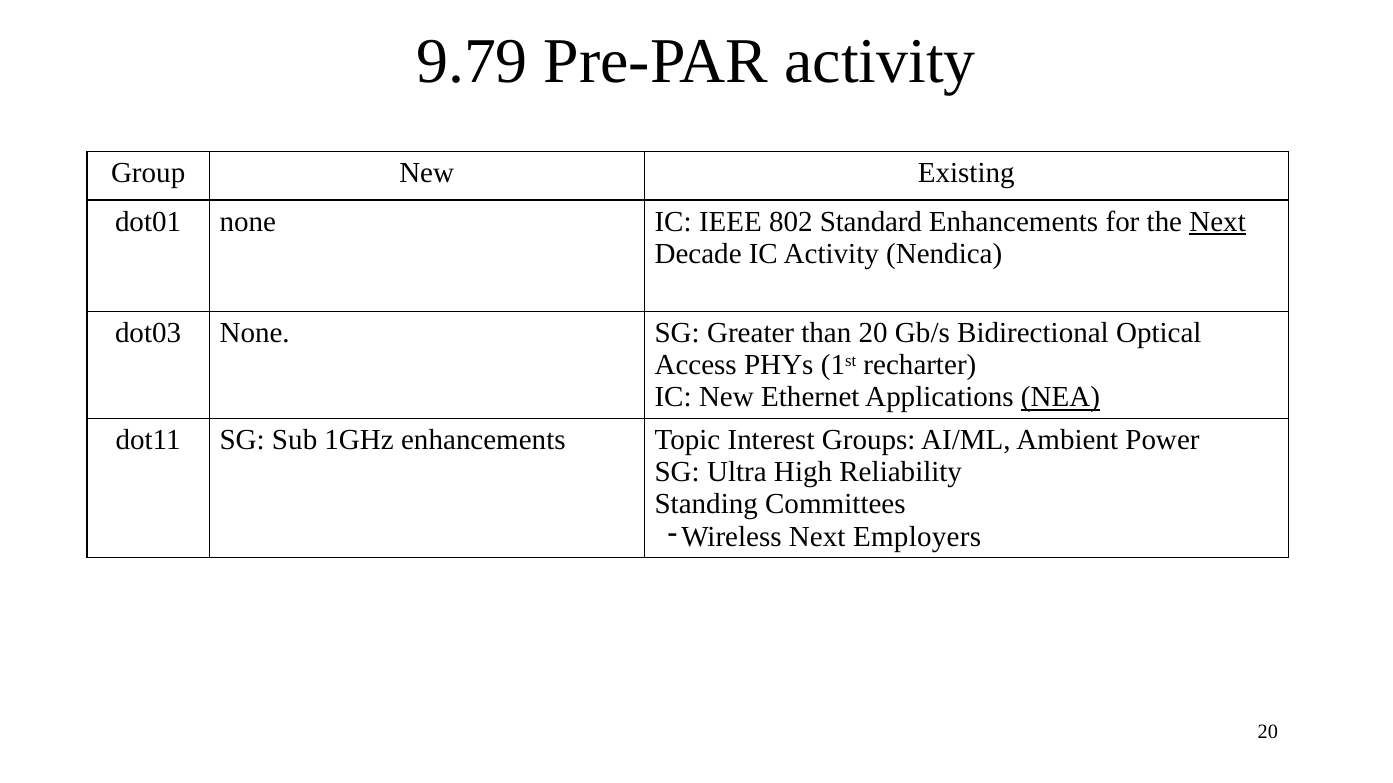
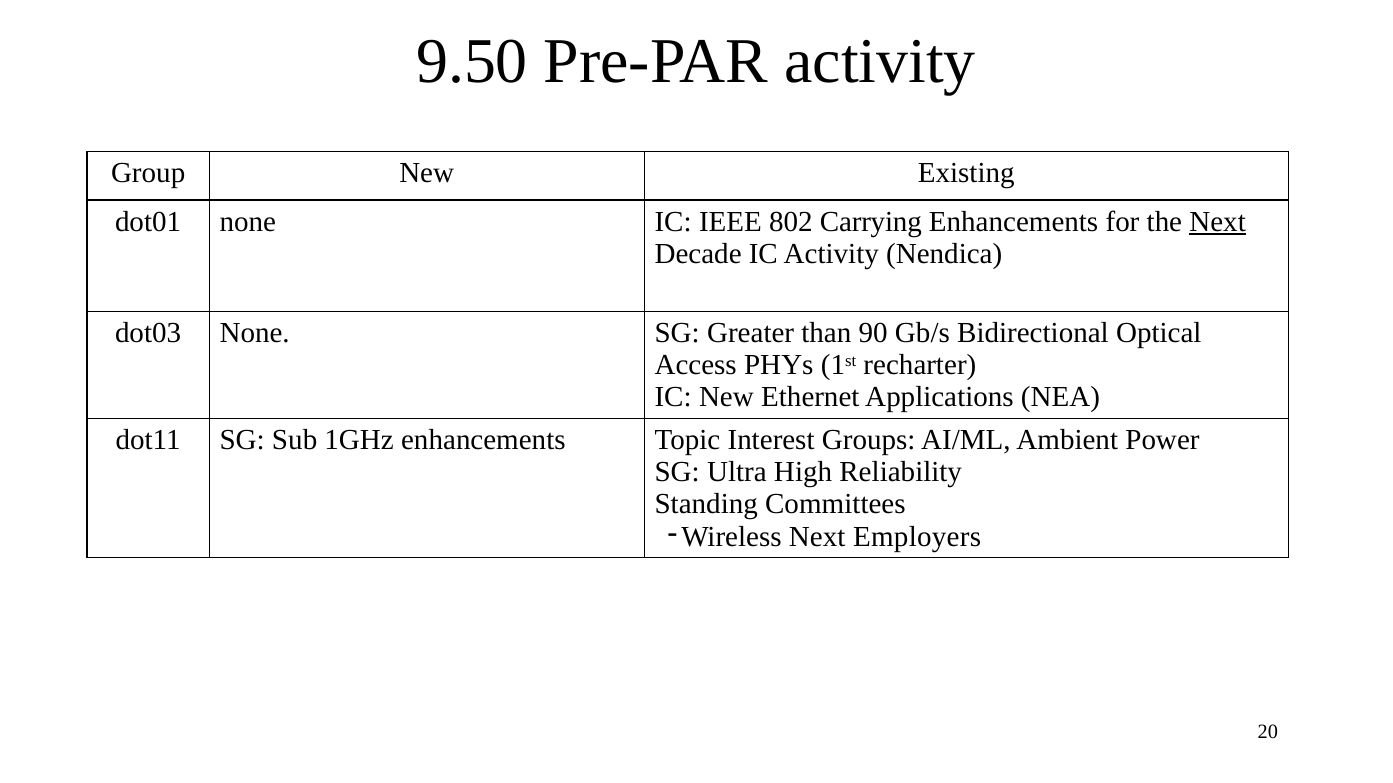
9.79: 9.79 -> 9.50
Standard: Standard -> Carrying
than 20: 20 -> 90
NEA underline: present -> none
